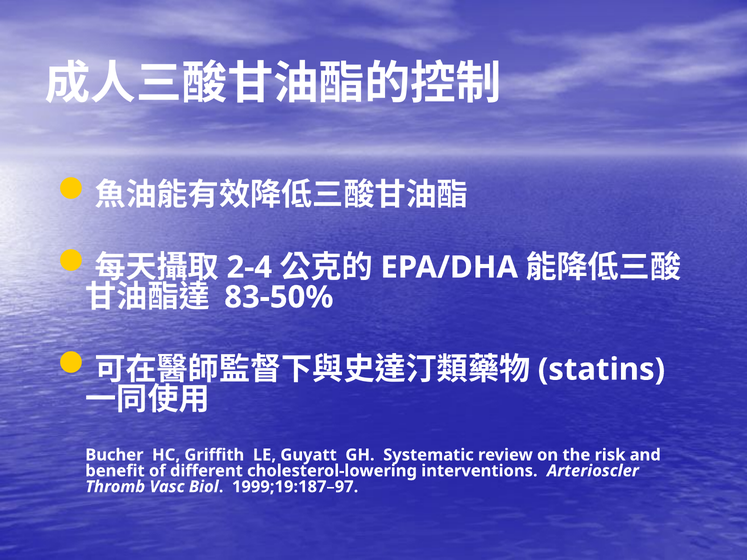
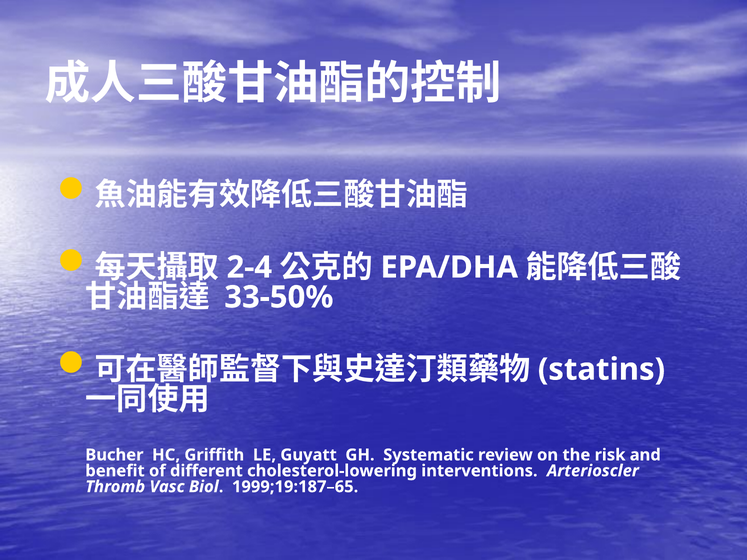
83-50%: 83-50% -> 33-50%
1999;19:187–97: 1999;19:187–97 -> 1999;19:187–65
